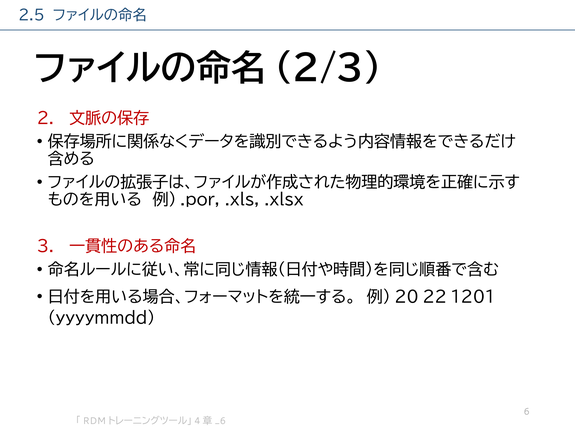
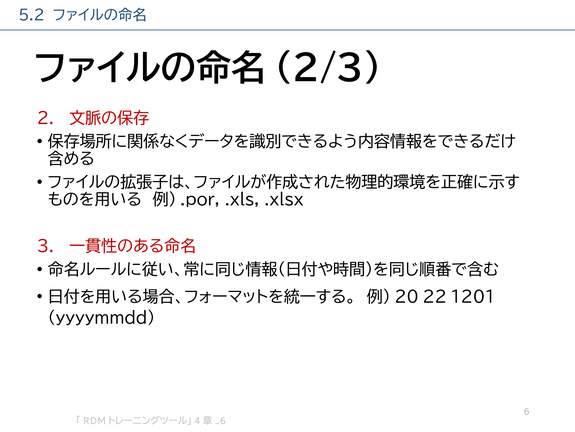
2.5: 2.5 -> 5.2
